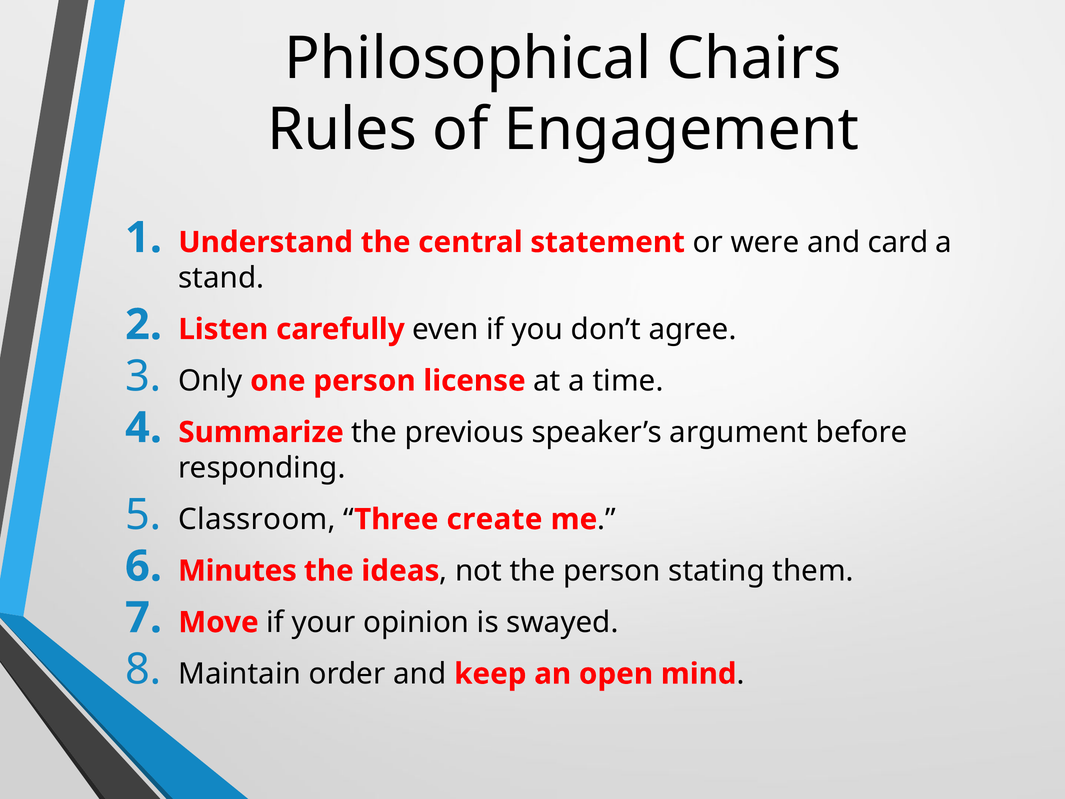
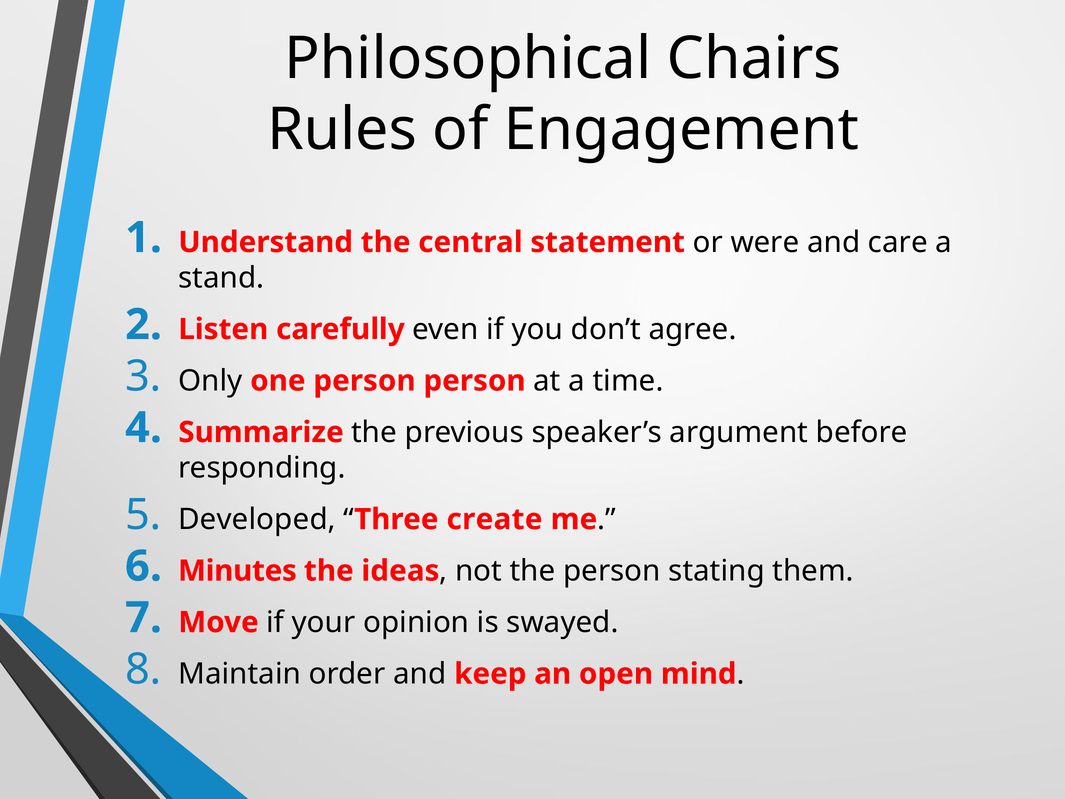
card: card -> care
person license: license -> person
Classroom: Classroom -> Developed
